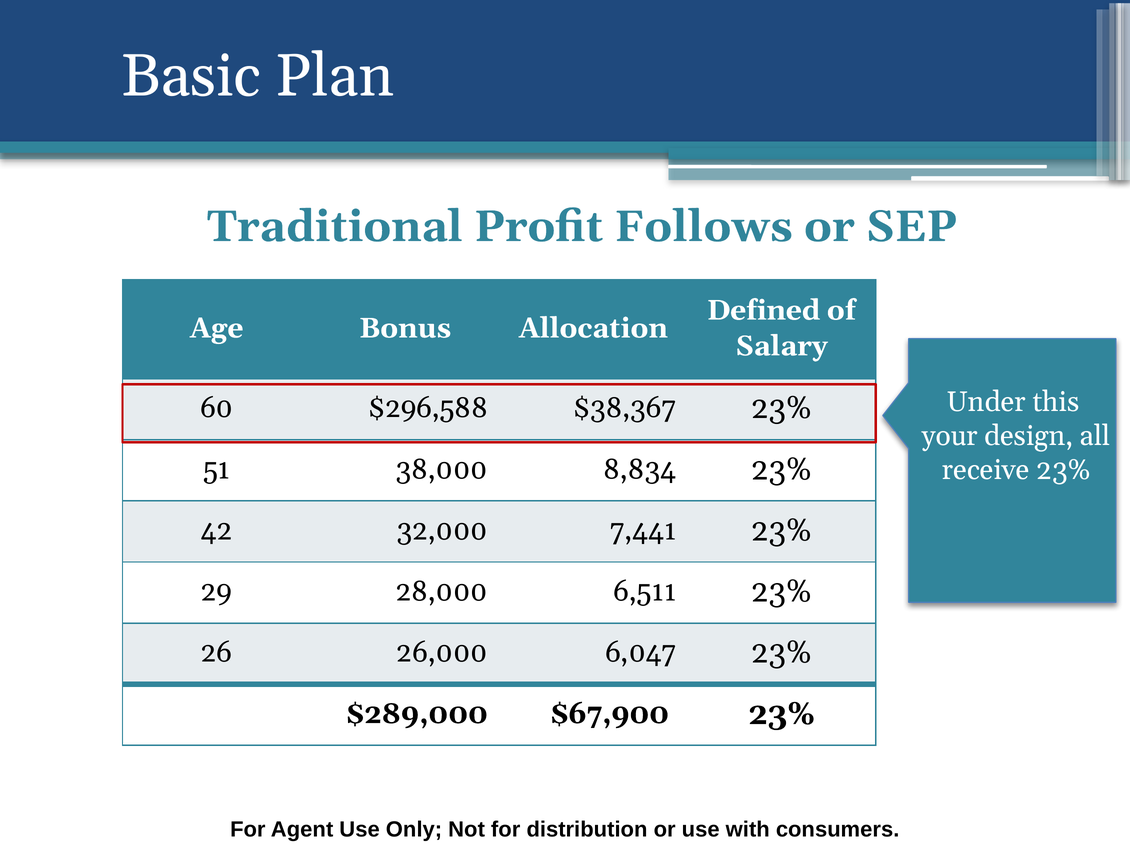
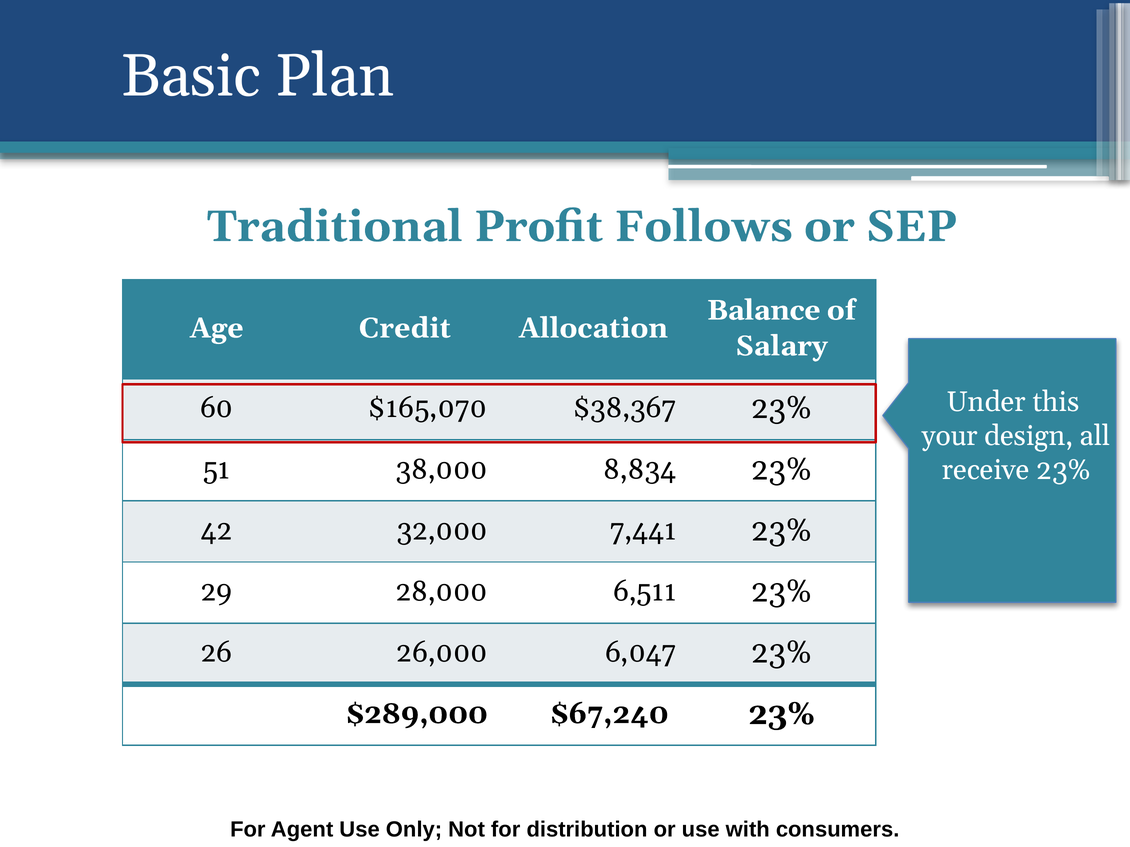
Defined: Defined -> Balance
Bonus: Bonus -> Credit
$296,588: $296,588 -> $165,070
$67,900: $67,900 -> $67,240
